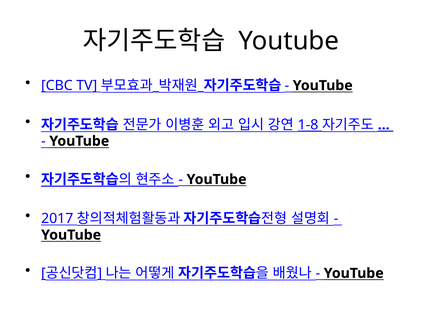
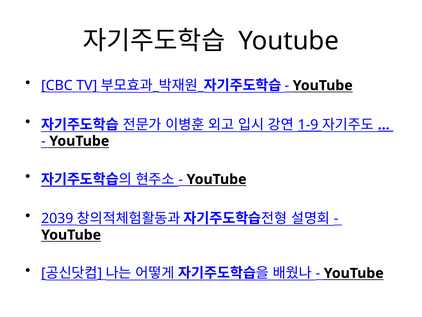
1-8: 1-8 -> 1-9
2017: 2017 -> 2039
